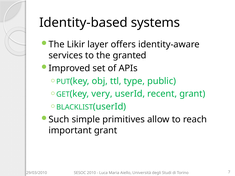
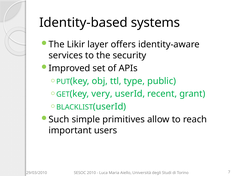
granted: granted -> security
important grant: grant -> users
